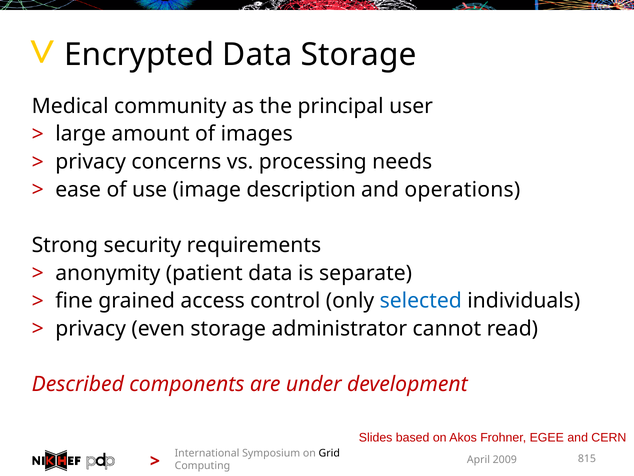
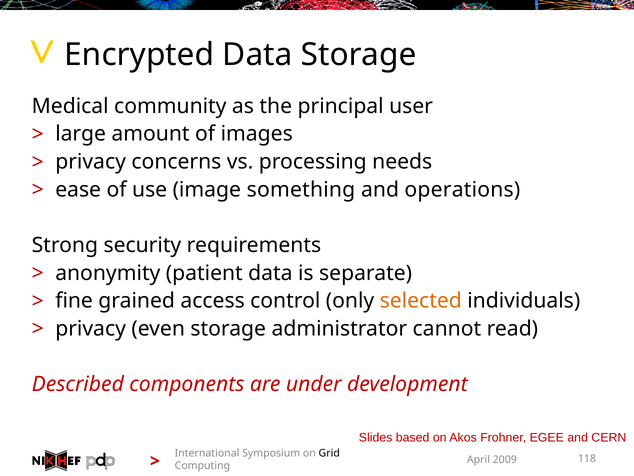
description: description -> something
selected colour: blue -> orange
815: 815 -> 118
